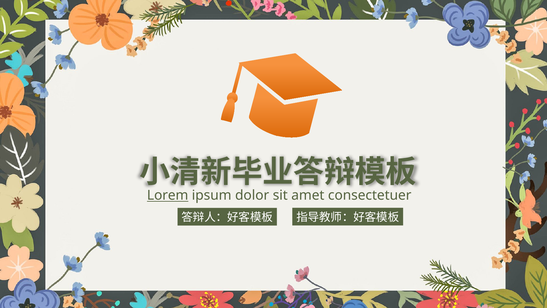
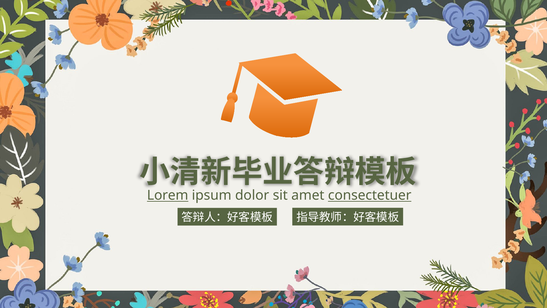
consectetuer underline: none -> present
